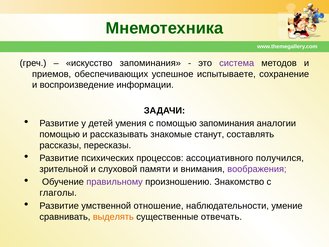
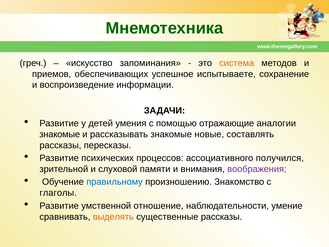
система colour: purple -> orange
помощью запоминания: запоминания -> отражающие
помощью at (60, 134): помощью -> знакомые
станут: станут -> новые
правильному colour: purple -> blue
существенные отвечать: отвечать -> рассказы
